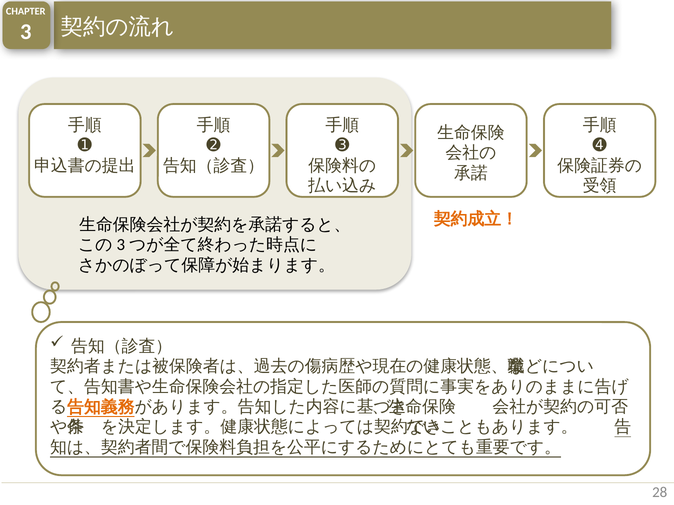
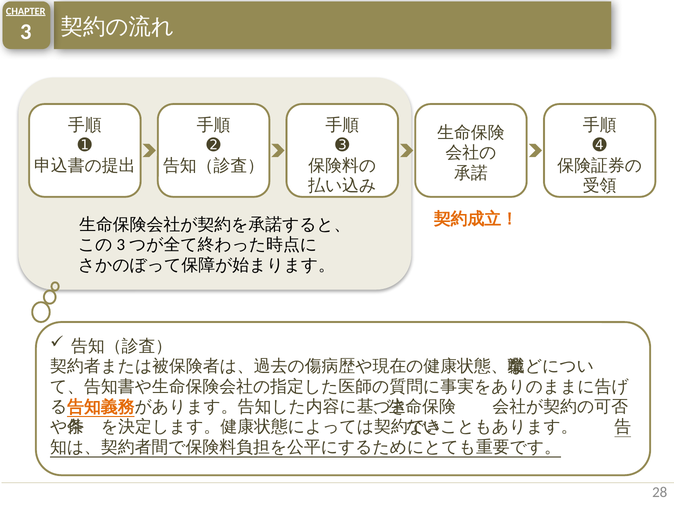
CHAPTER underline: none -> present
